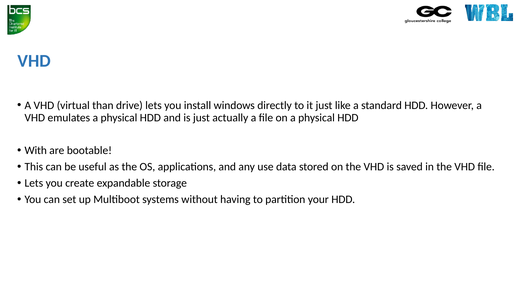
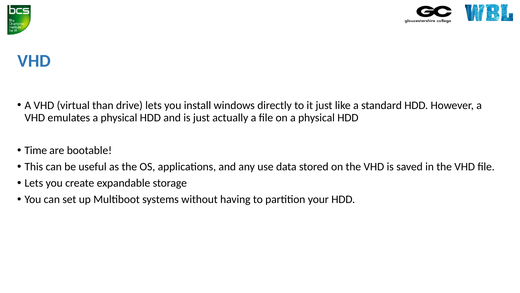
With: With -> Time
